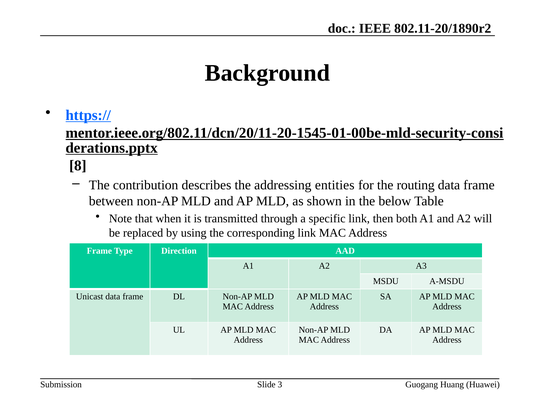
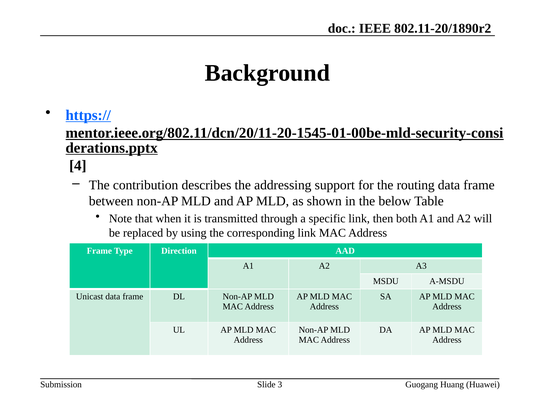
8: 8 -> 4
entities: entities -> support
